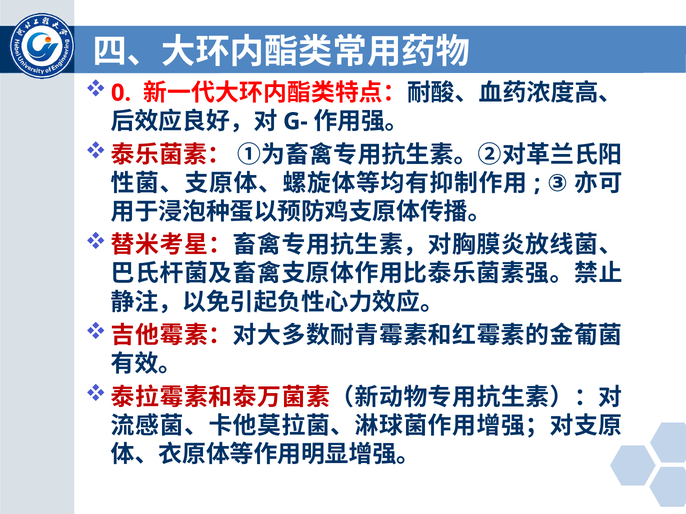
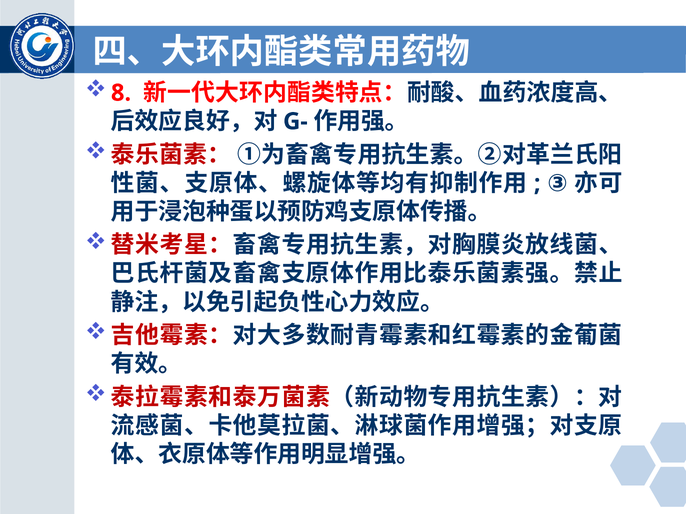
0: 0 -> 8
